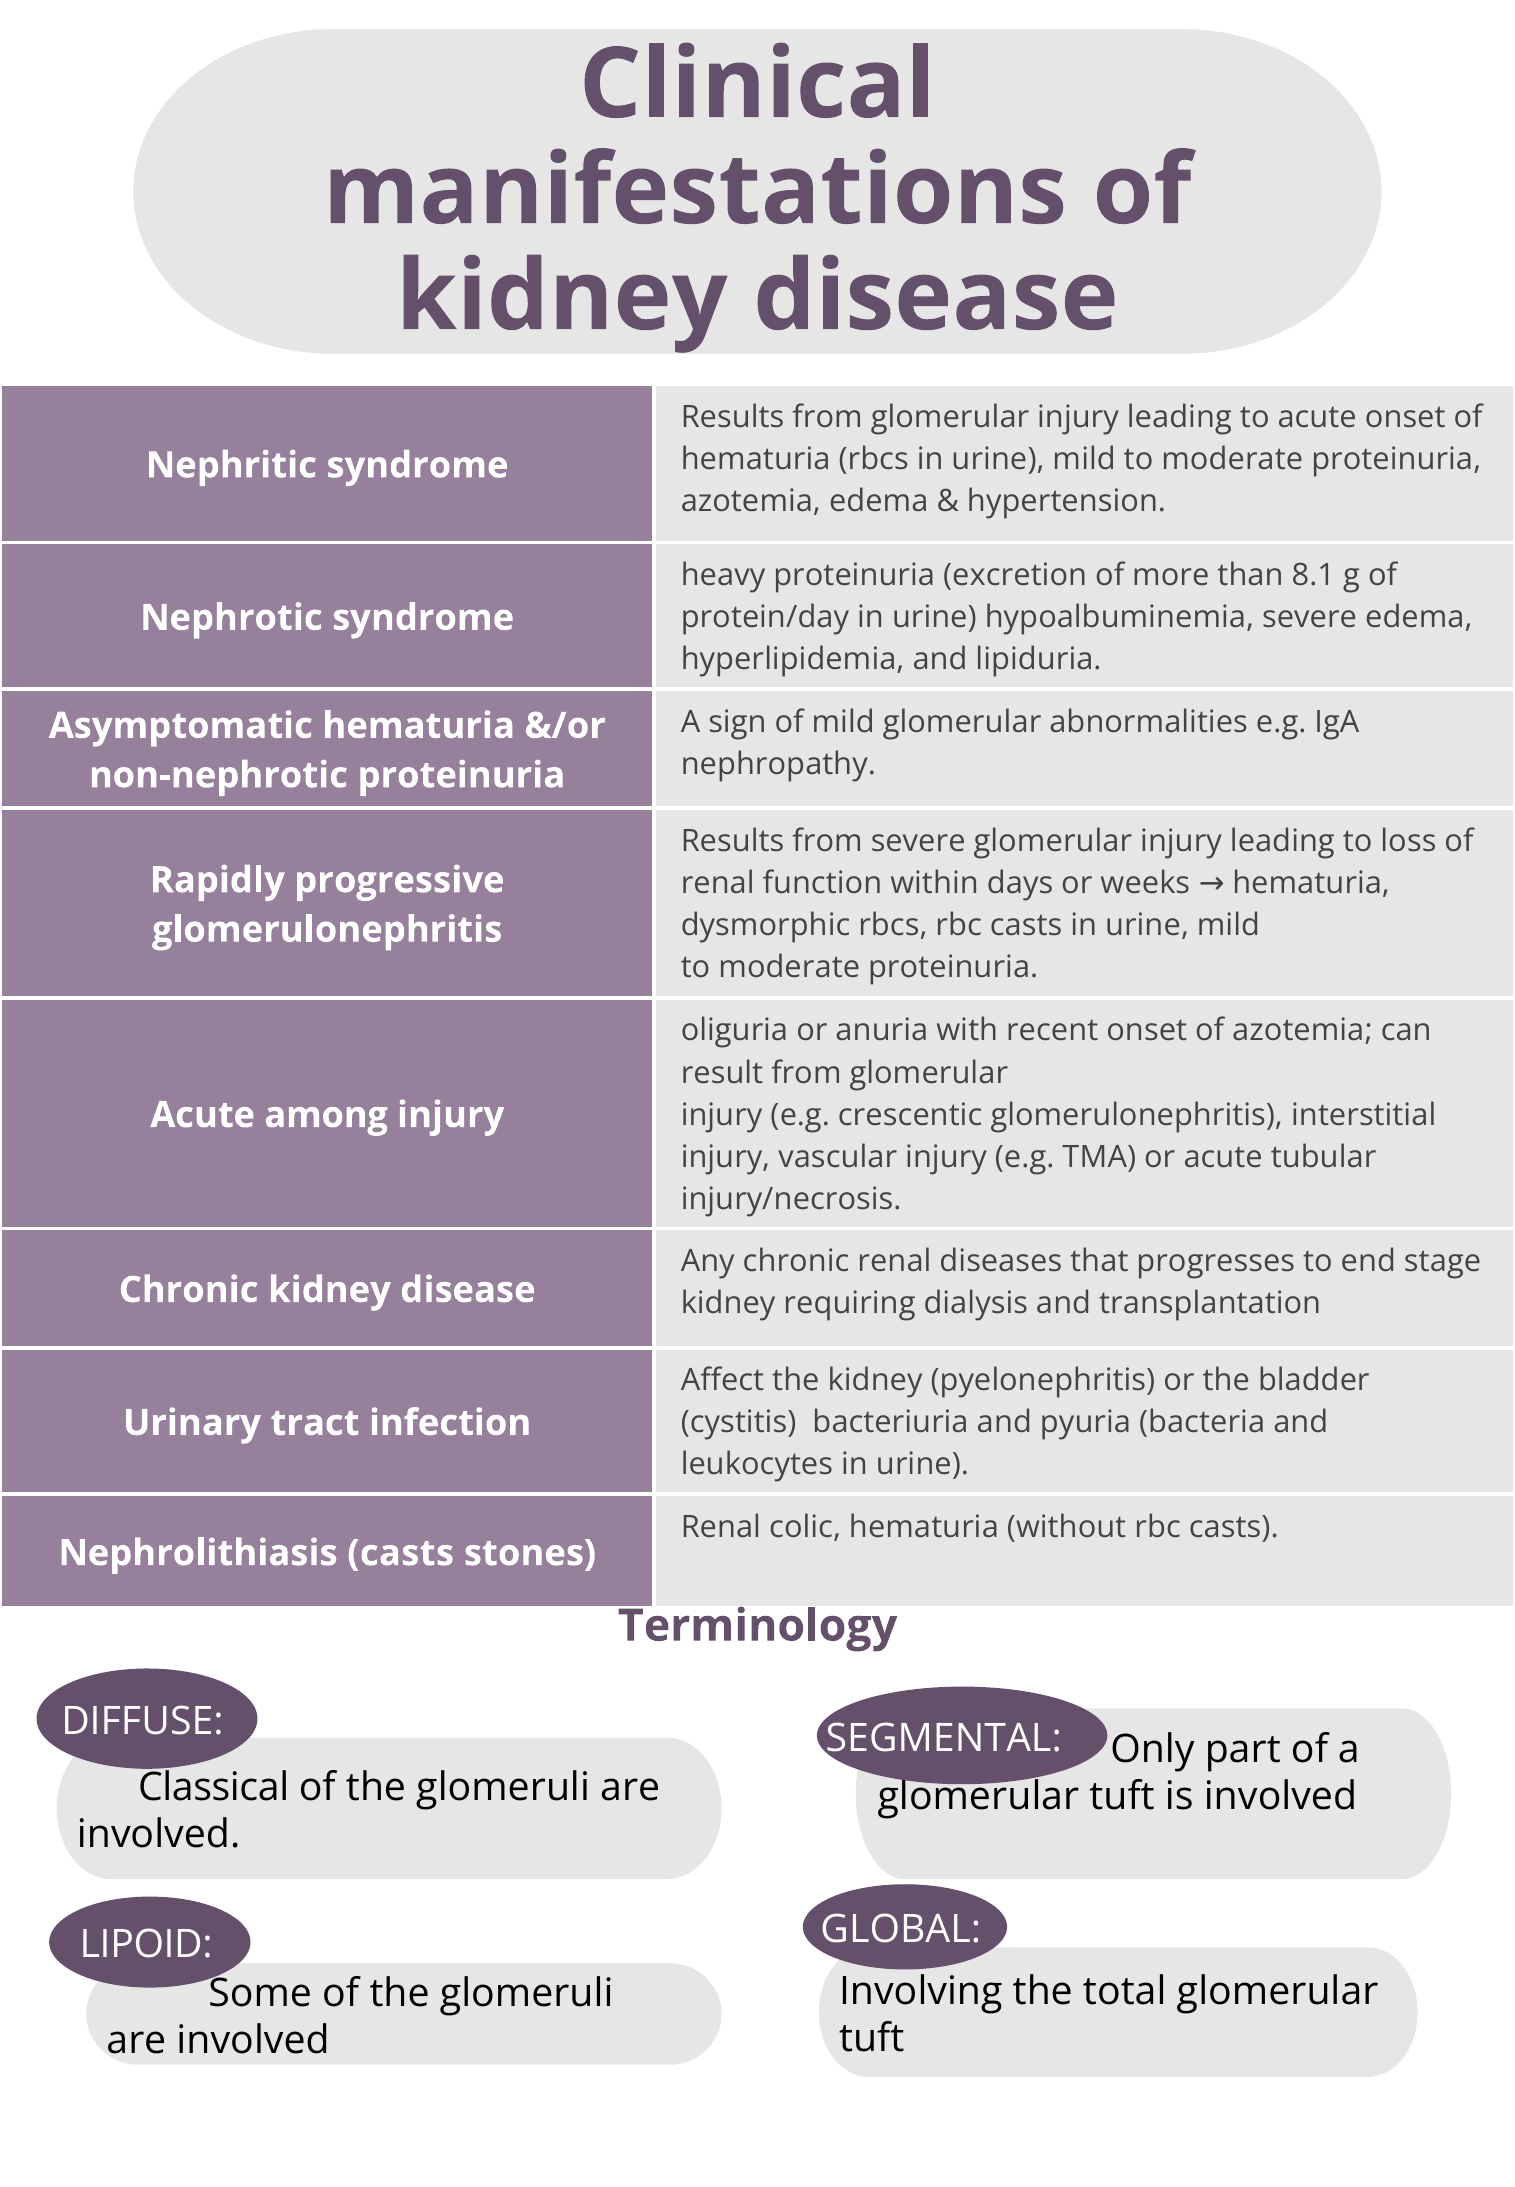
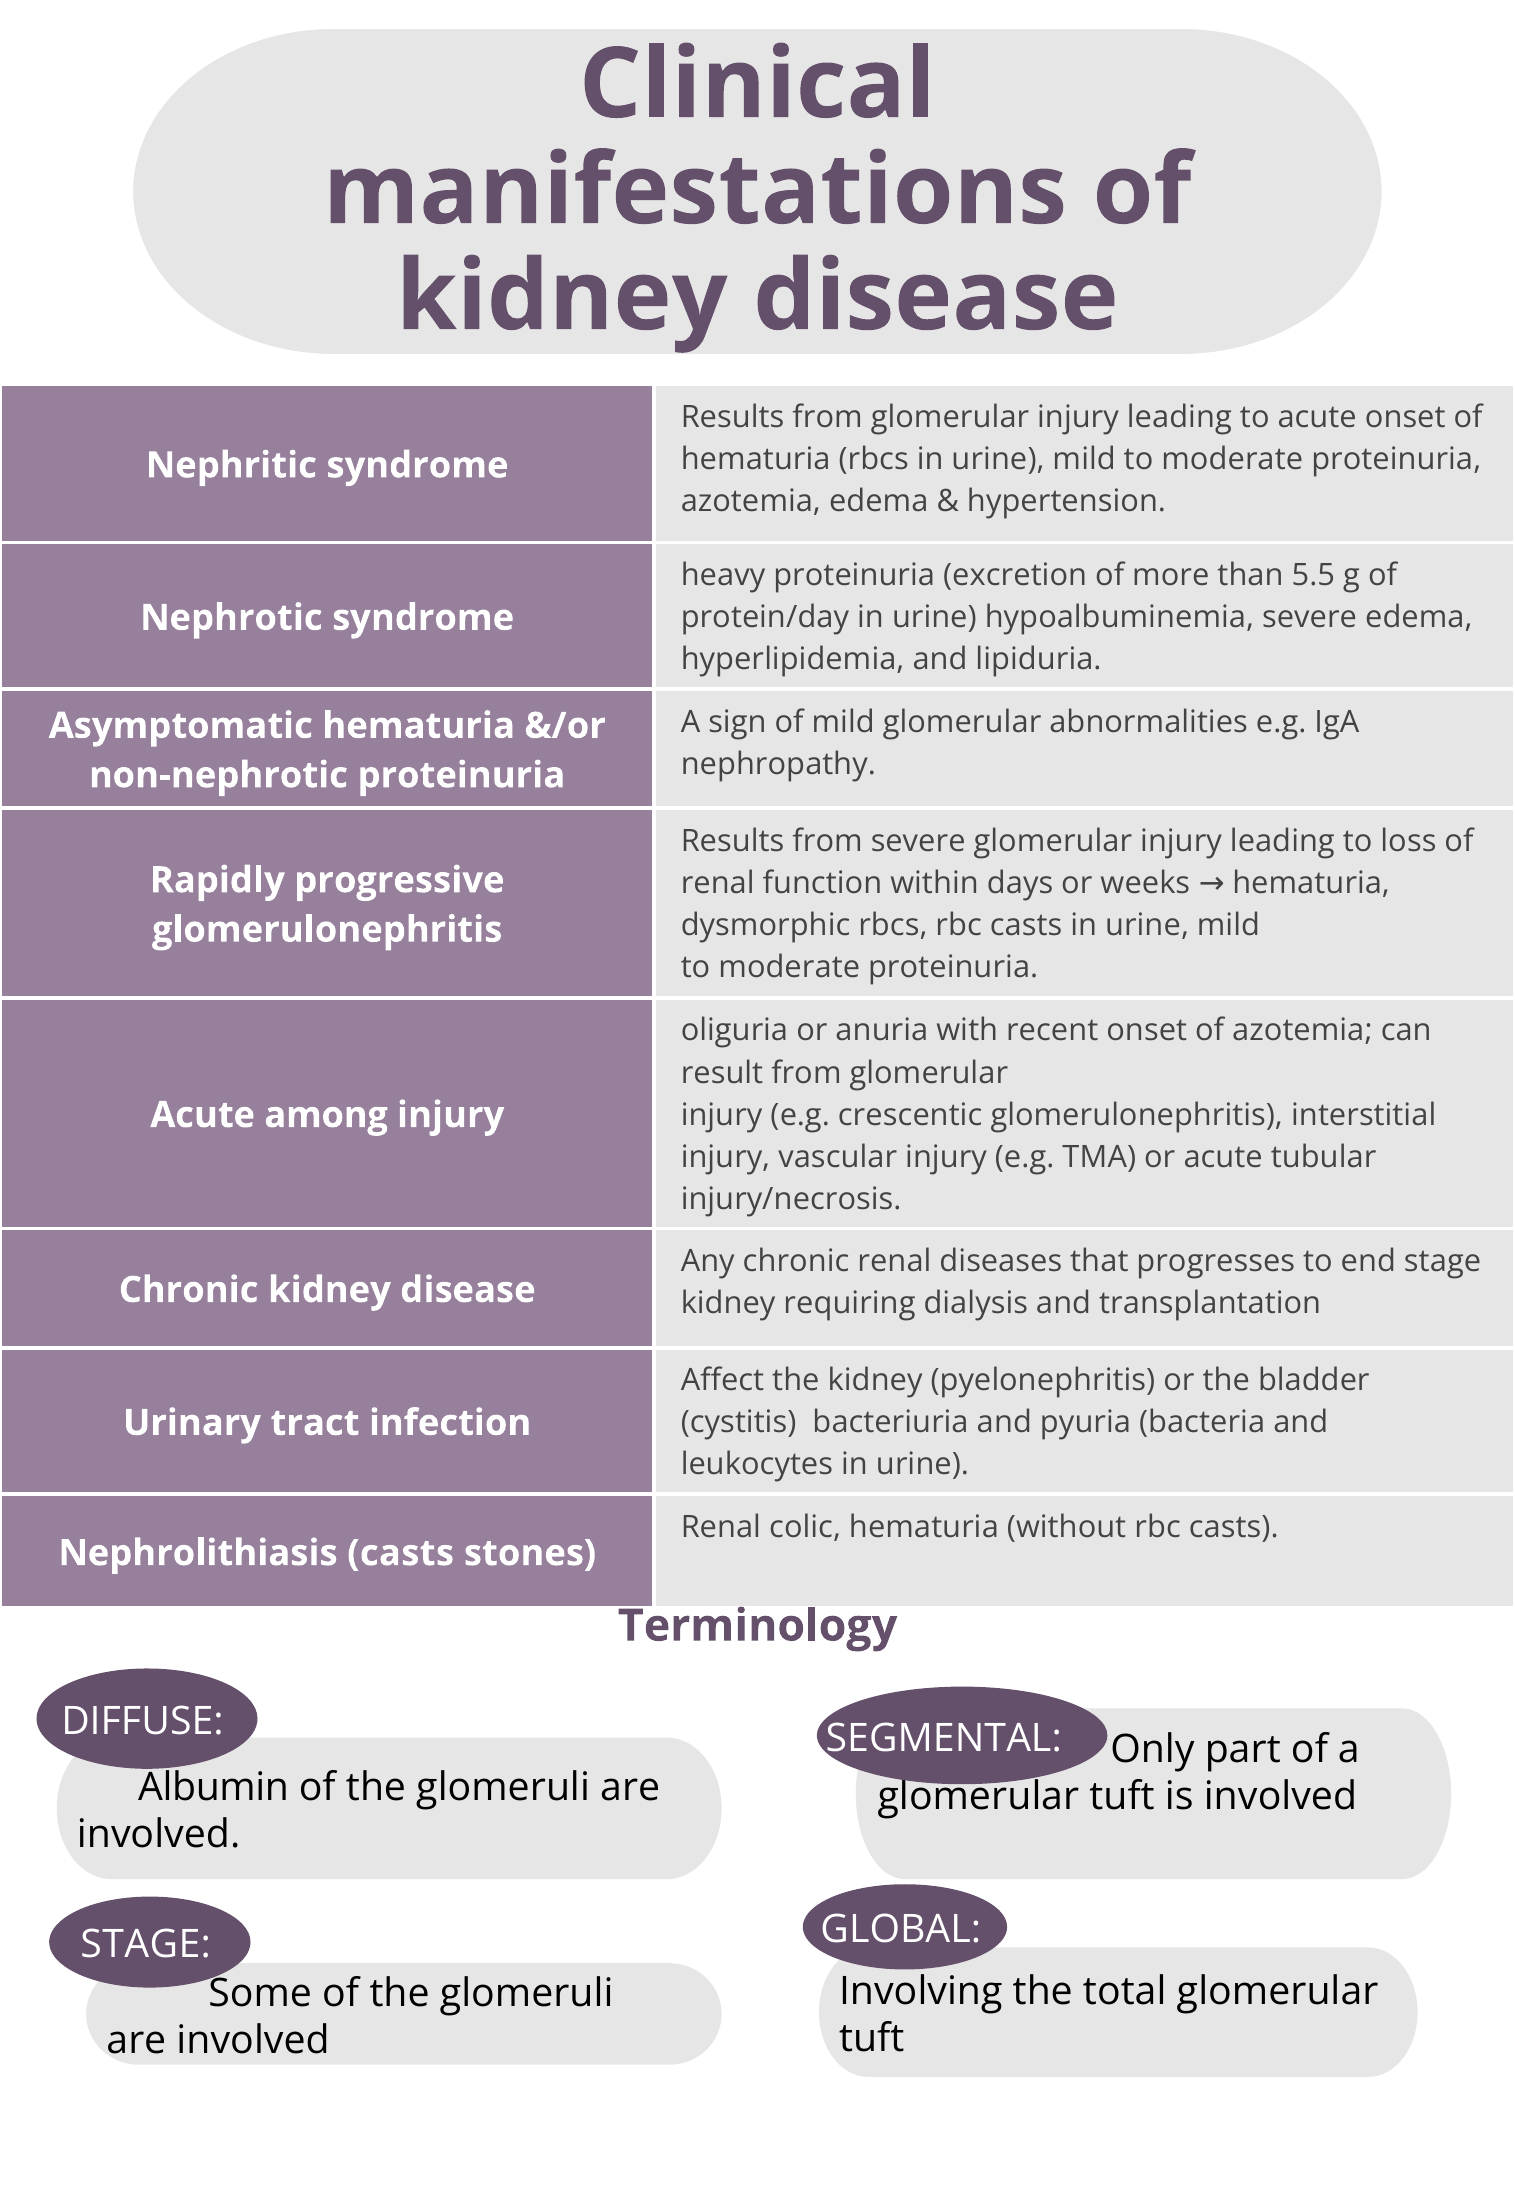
8.1: 8.1 -> 5.5
Classical: Classical -> Albumin
LIPOID at (146, 1945): LIPOID -> STAGE
